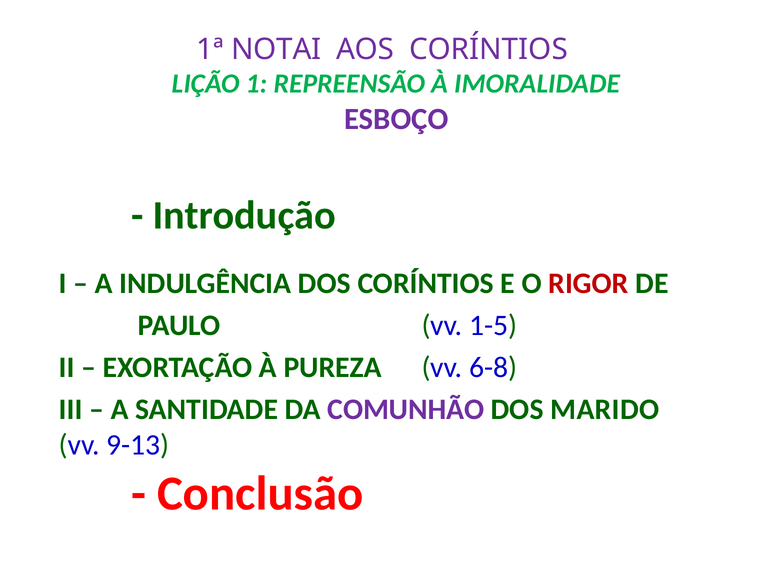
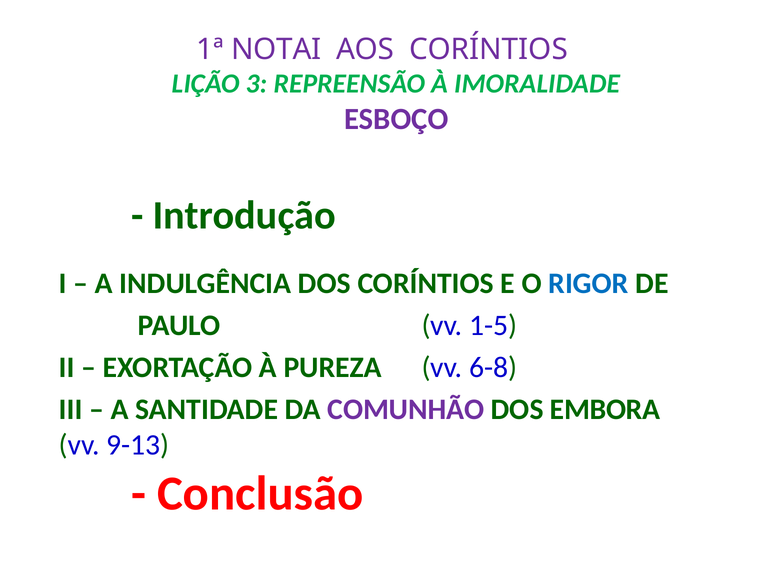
1: 1 -> 3
RIGOR colour: red -> blue
MARIDO: MARIDO -> EMBORA
